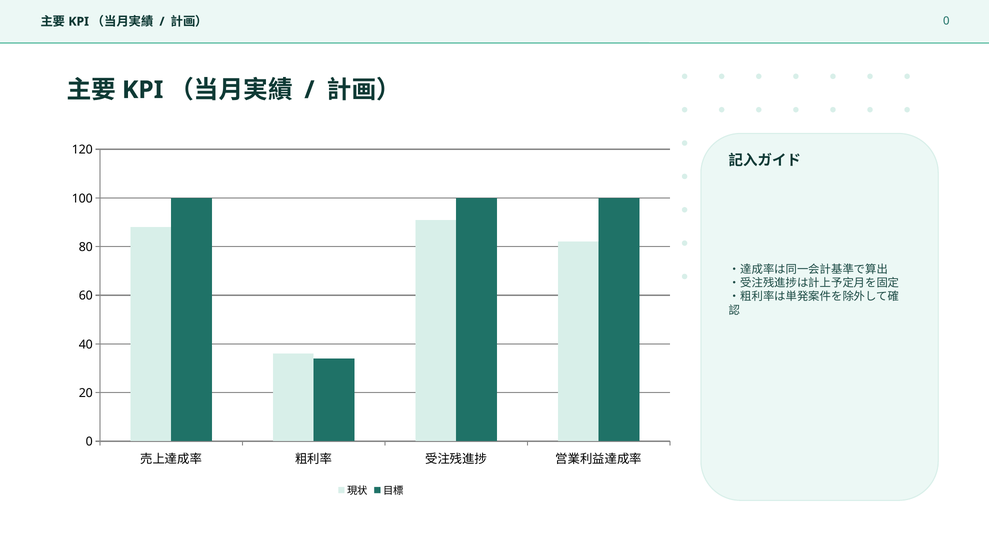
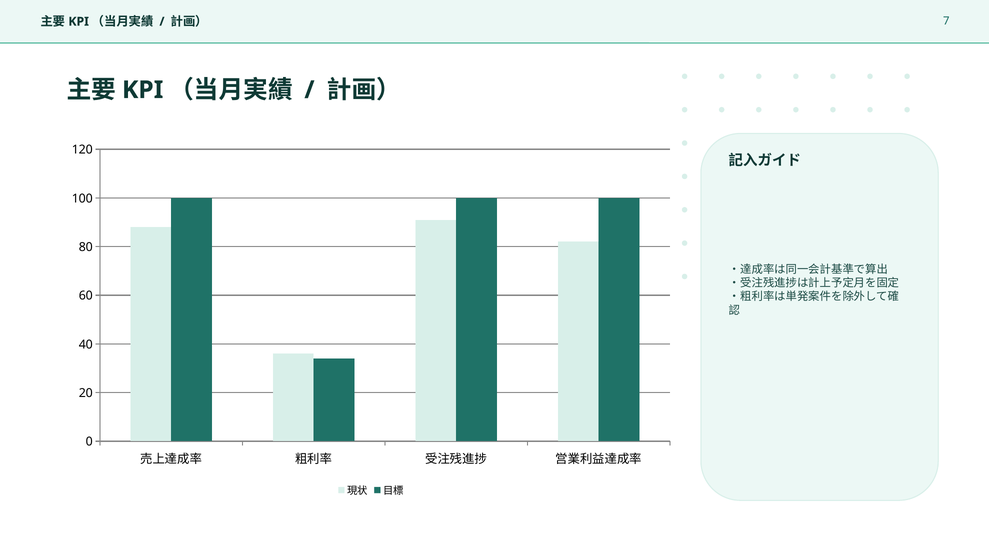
0 at (946, 21): 0 -> 7
